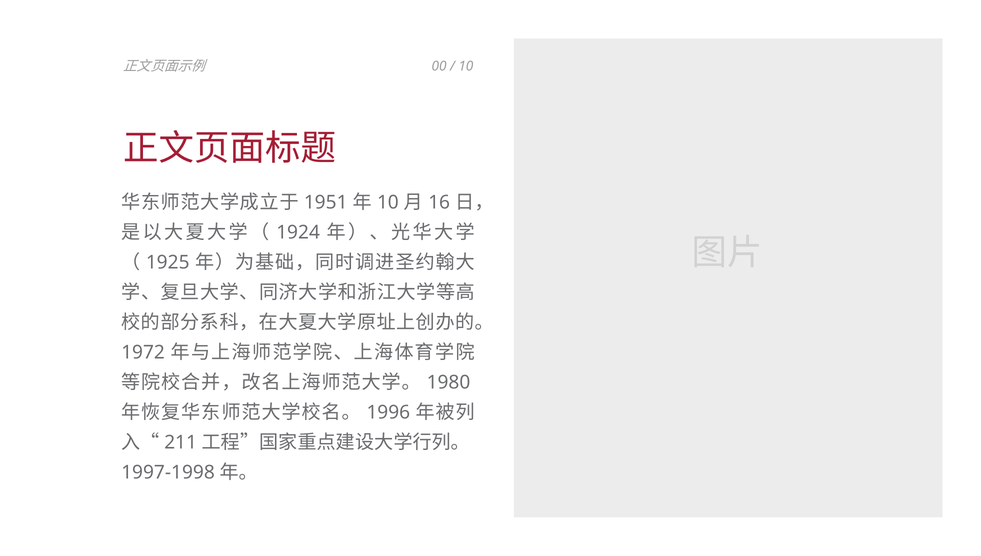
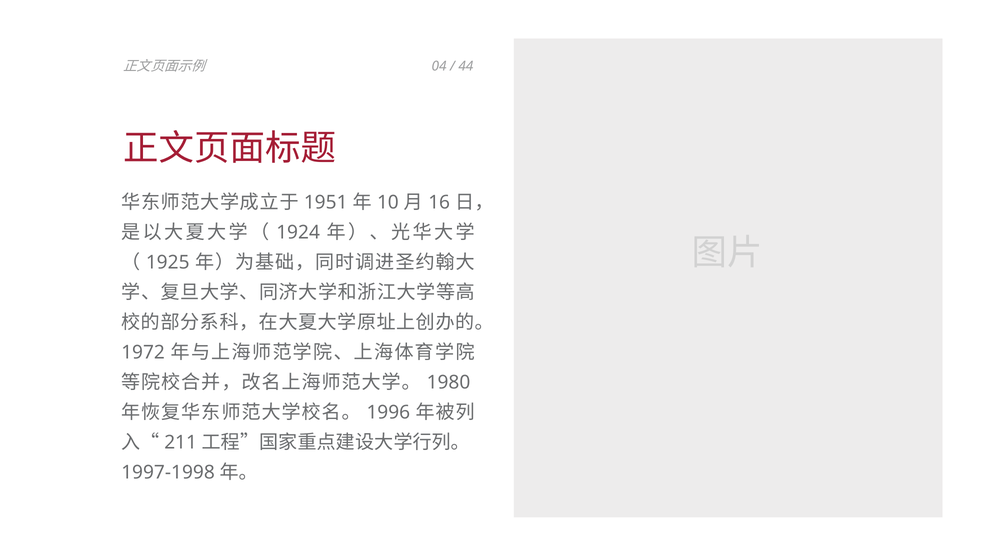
00: 00 -> 04
10 at (466, 66): 10 -> 44
